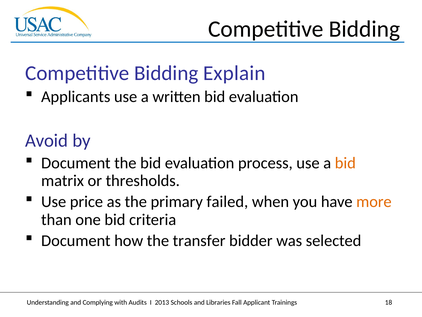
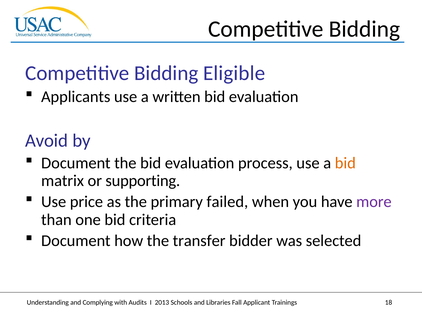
Explain: Explain -> Eligible
thresholds: thresholds -> supporting
more colour: orange -> purple
